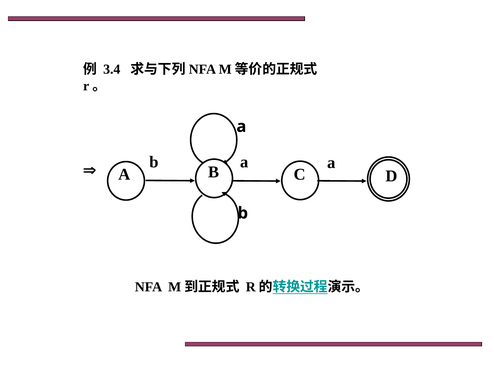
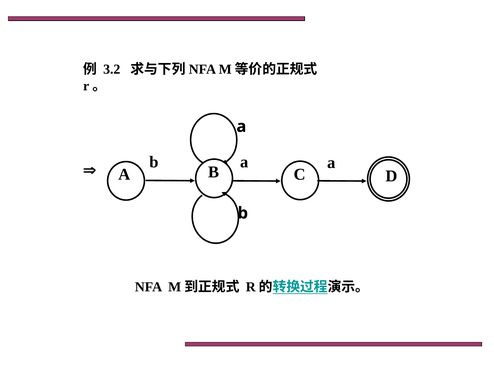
3.4: 3.4 -> 3.2
